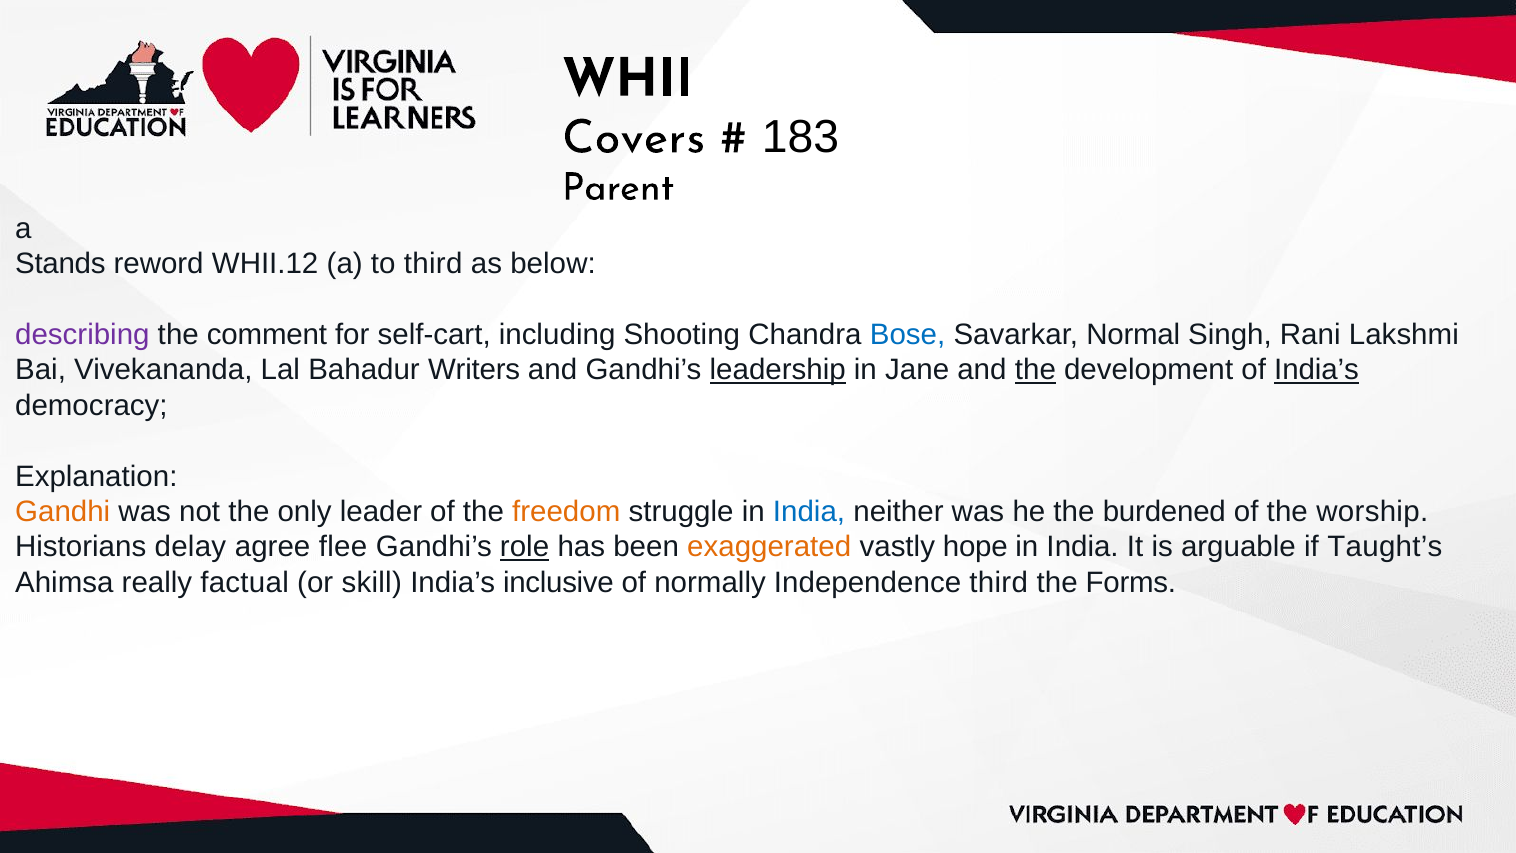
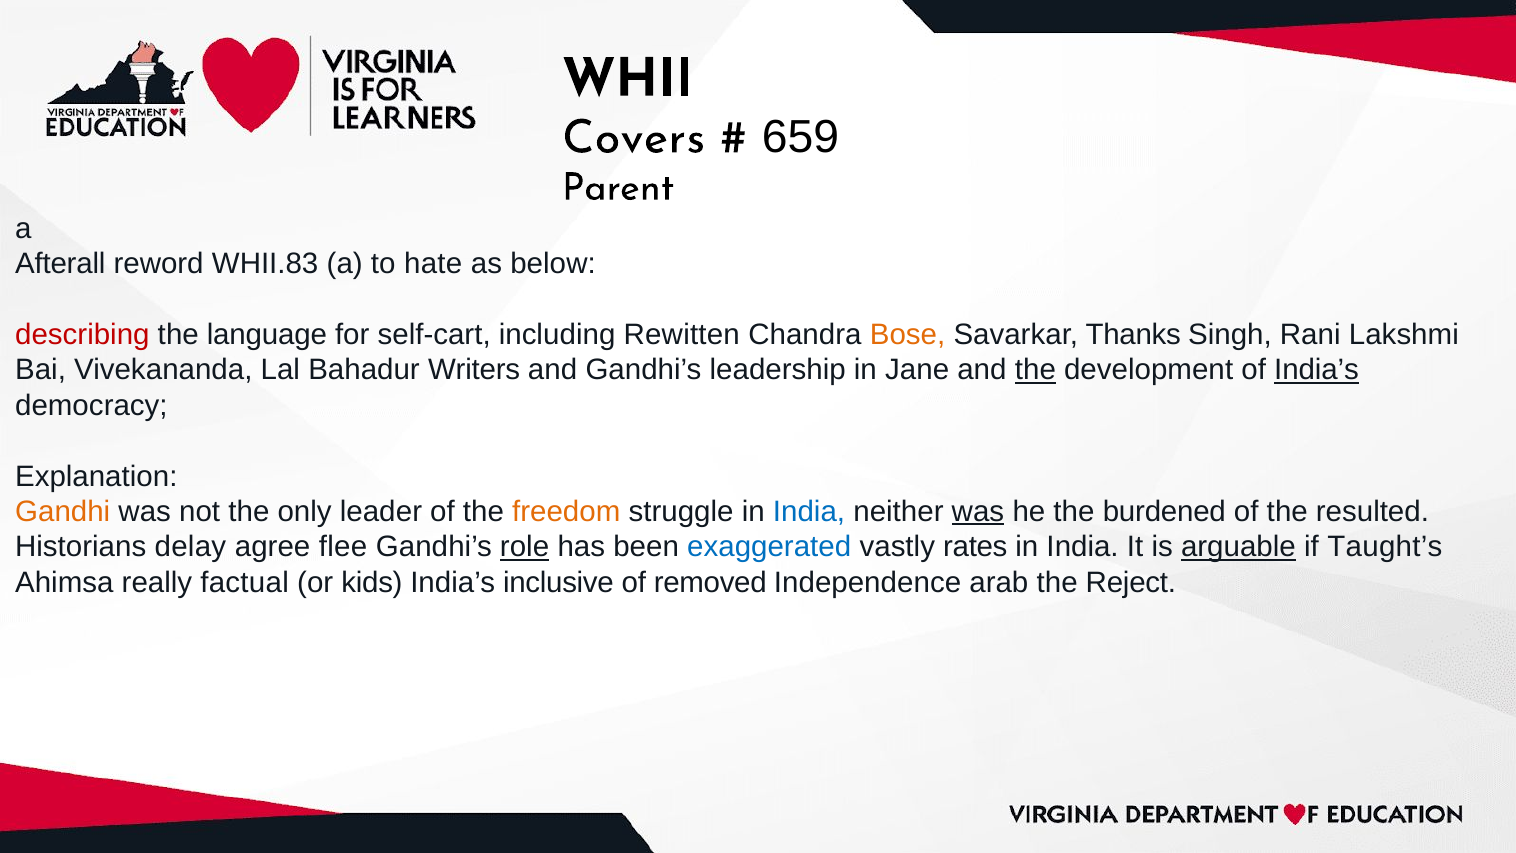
183: 183 -> 659
Stands: Stands -> Afterall
WHII.12: WHII.12 -> WHII.83
to third: third -> hate
describing colour: purple -> red
comment: comment -> language
Shooting: Shooting -> Rewitten
Bose colour: blue -> orange
Normal: Normal -> Thanks
leadership underline: present -> none
was at (978, 512) underline: none -> present
worship: worship -> resulted
exaggerated colour: orange -> blue
hope: hope -> rates
arguable underline: none -> present
skill: skill -> kids
normally: normally -> removed
Independence third: third -> arab
Forms: Forms -> Reject
